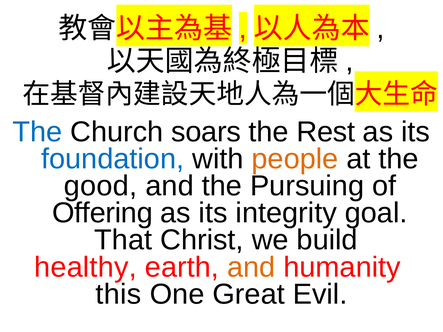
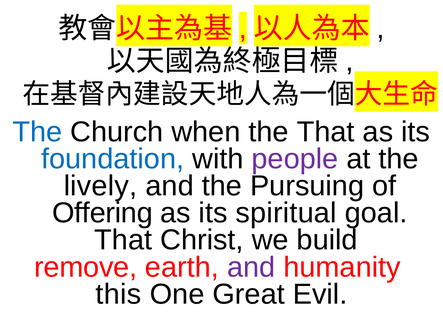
soars: soars -> when
the Rest: Rest -> That
people colour: orange -> purple
good: good -> lively
integrity: integrity -> spiritual
healthy: healthy -> remove
and at (251, 267) colour: orange -> purple
